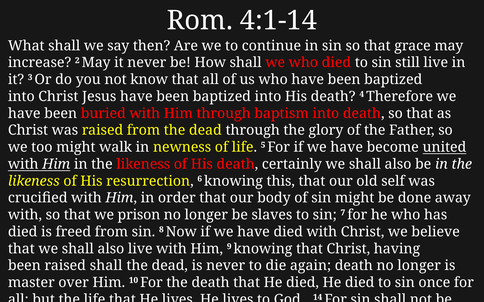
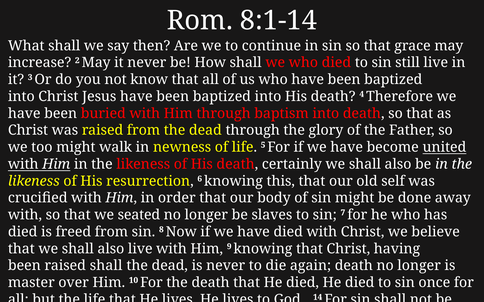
4:1-14: 4:1-14 -> 8:1-14
prison: prison -> seated
